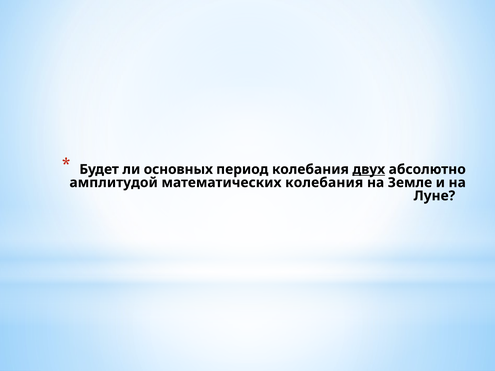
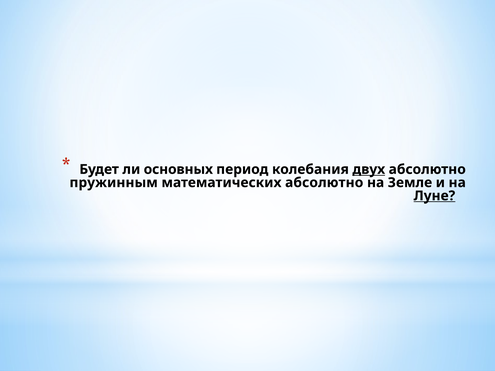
амплитудой: амплитудой -> пружинным
математических колебания: колебания -> абсолютно
Луне underline: none -> present
